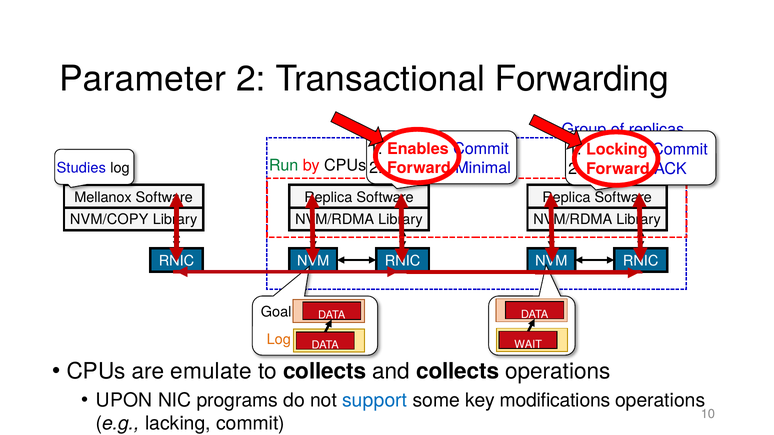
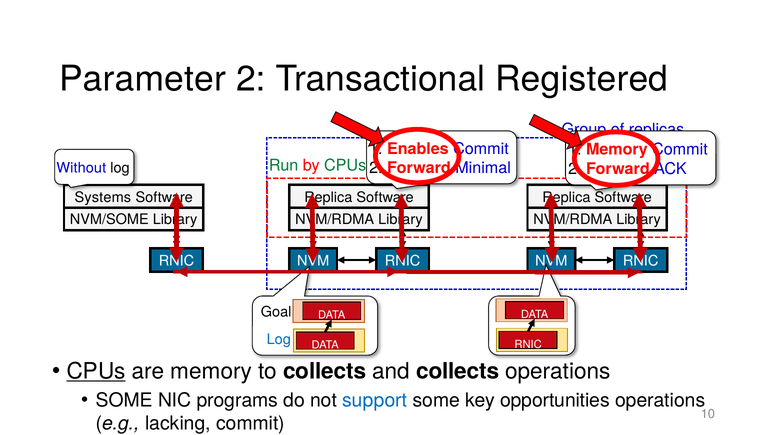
Forwarding: Forwarding -> Registered
Locking at (617, 149): Locking -> Memory
CPUs at (345, 166) colour: black -> green
Studies: Studies -> Without
Mellanox: Mellanox -> Systems
NVM/COPY: NVM/COPY -> NVM/SOME
Log at (279, 340) colour: orange -> blue
WAIT at (528, 345): WAIT -> RNIC
CPUs at (96, 372) underline: none -> present
are emulate: emulate -> memory
UPON at (124, 401): UPON -> SOME
modifications: modifications -> opportunities
